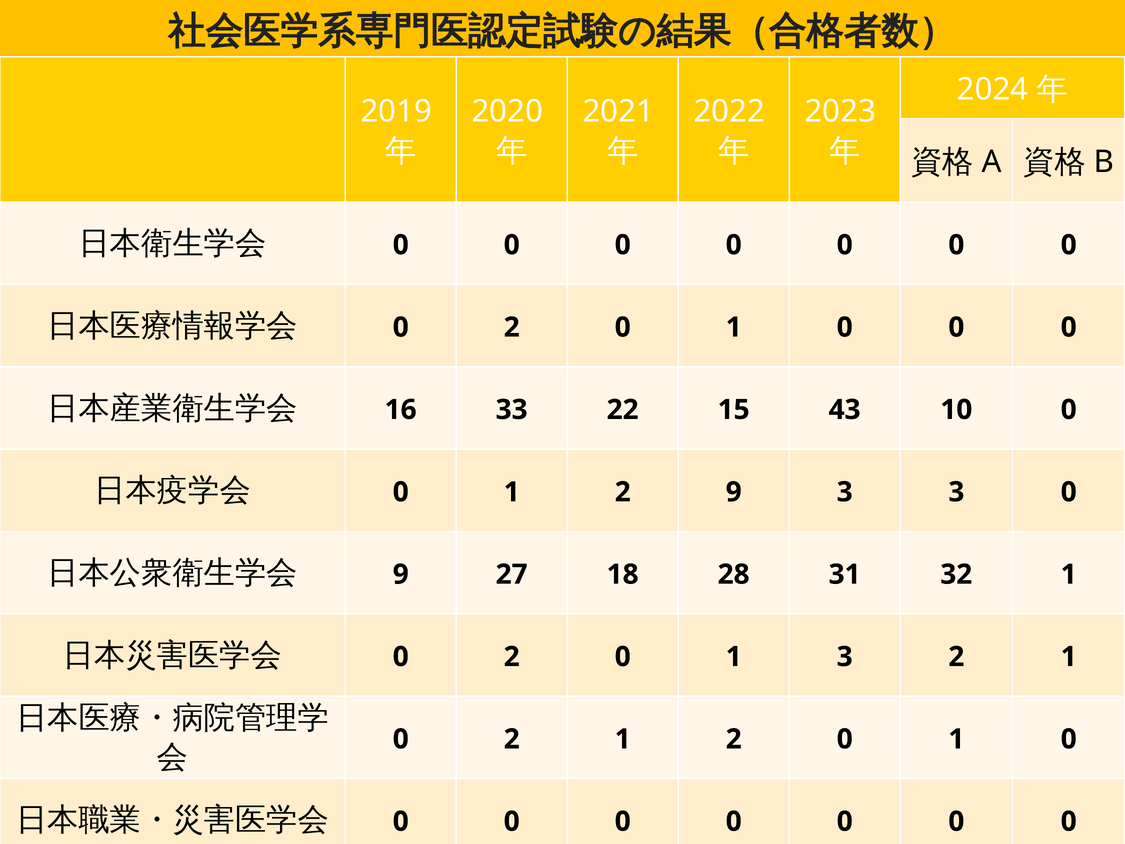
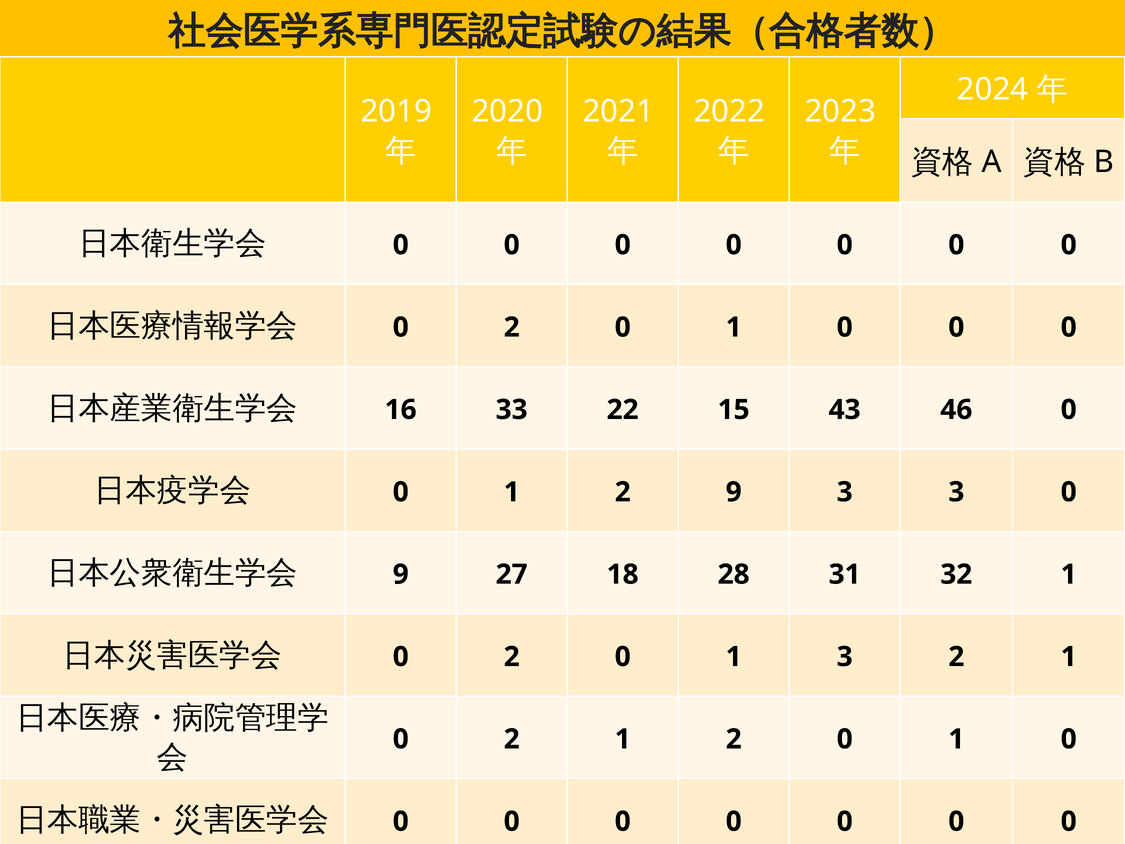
10: 10 -> 46
